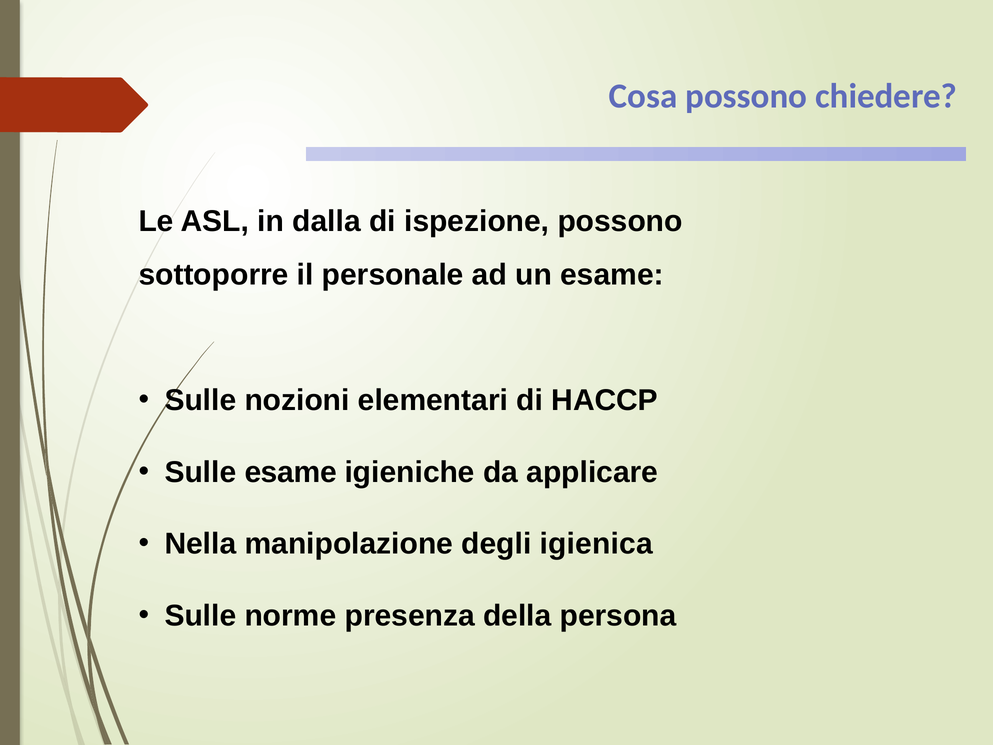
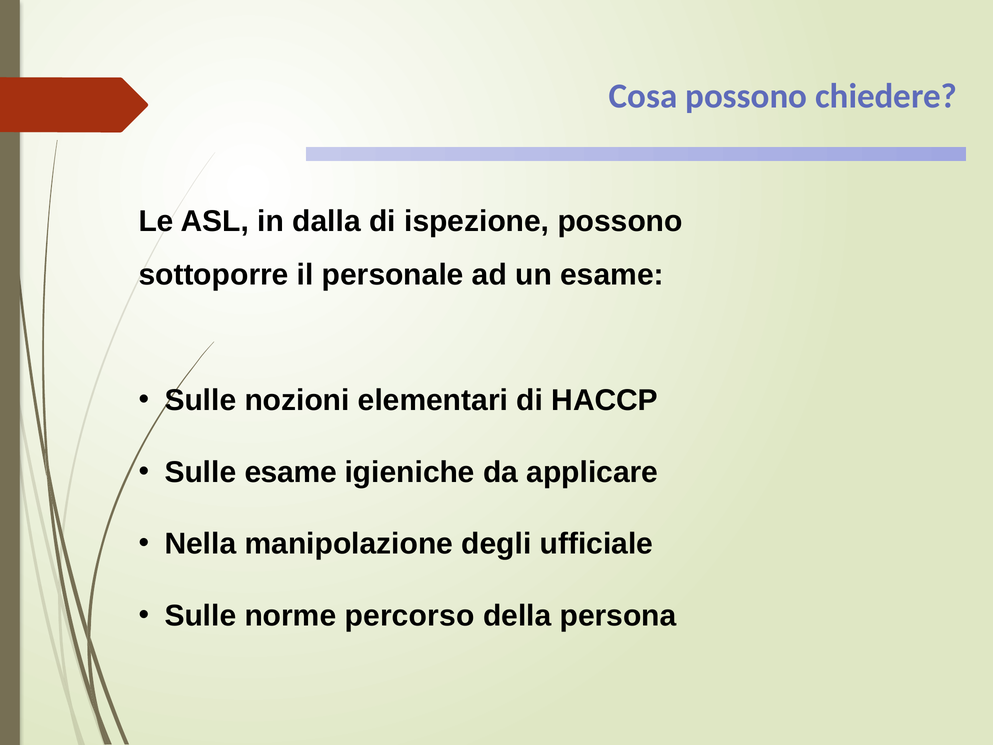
igienica: igienica -> ufficiale
presenza: presenza -> percorso
